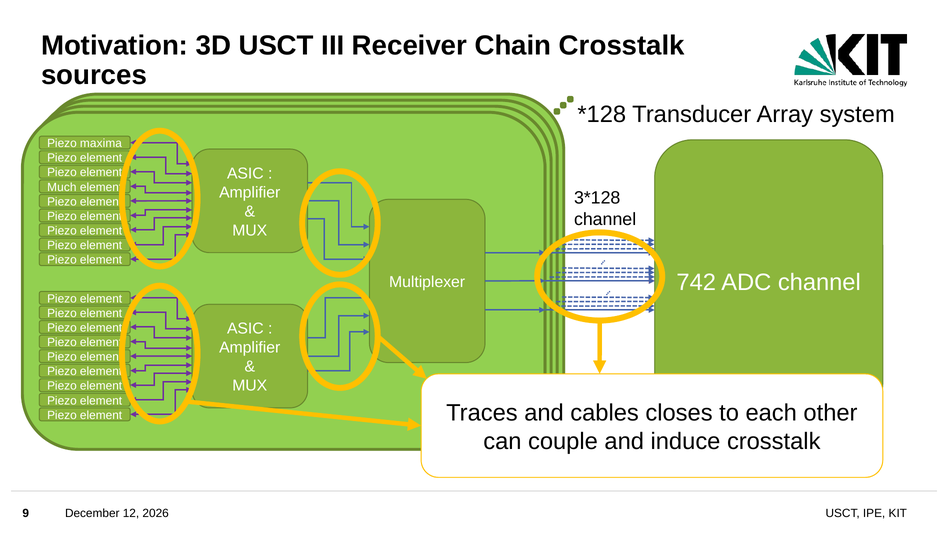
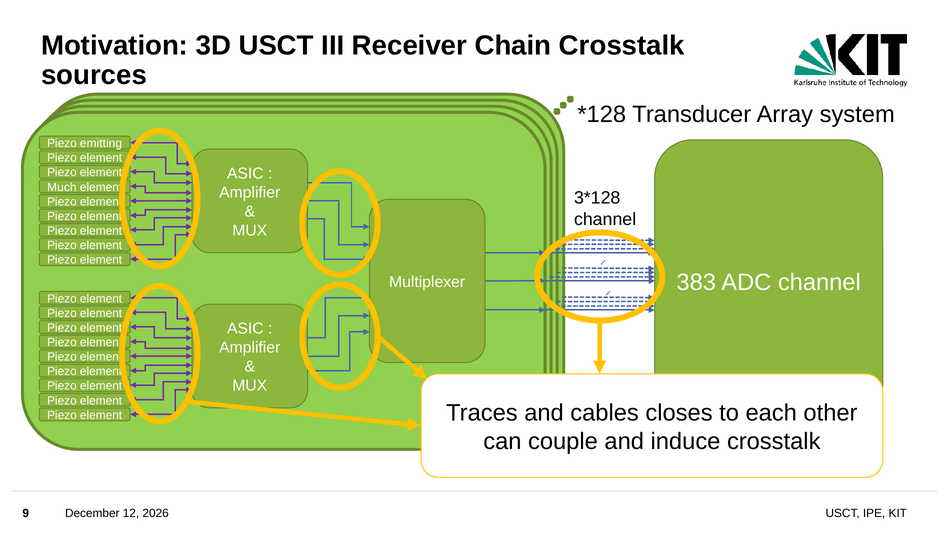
maxima: maxima -> emitting
742: 742 -> 383
